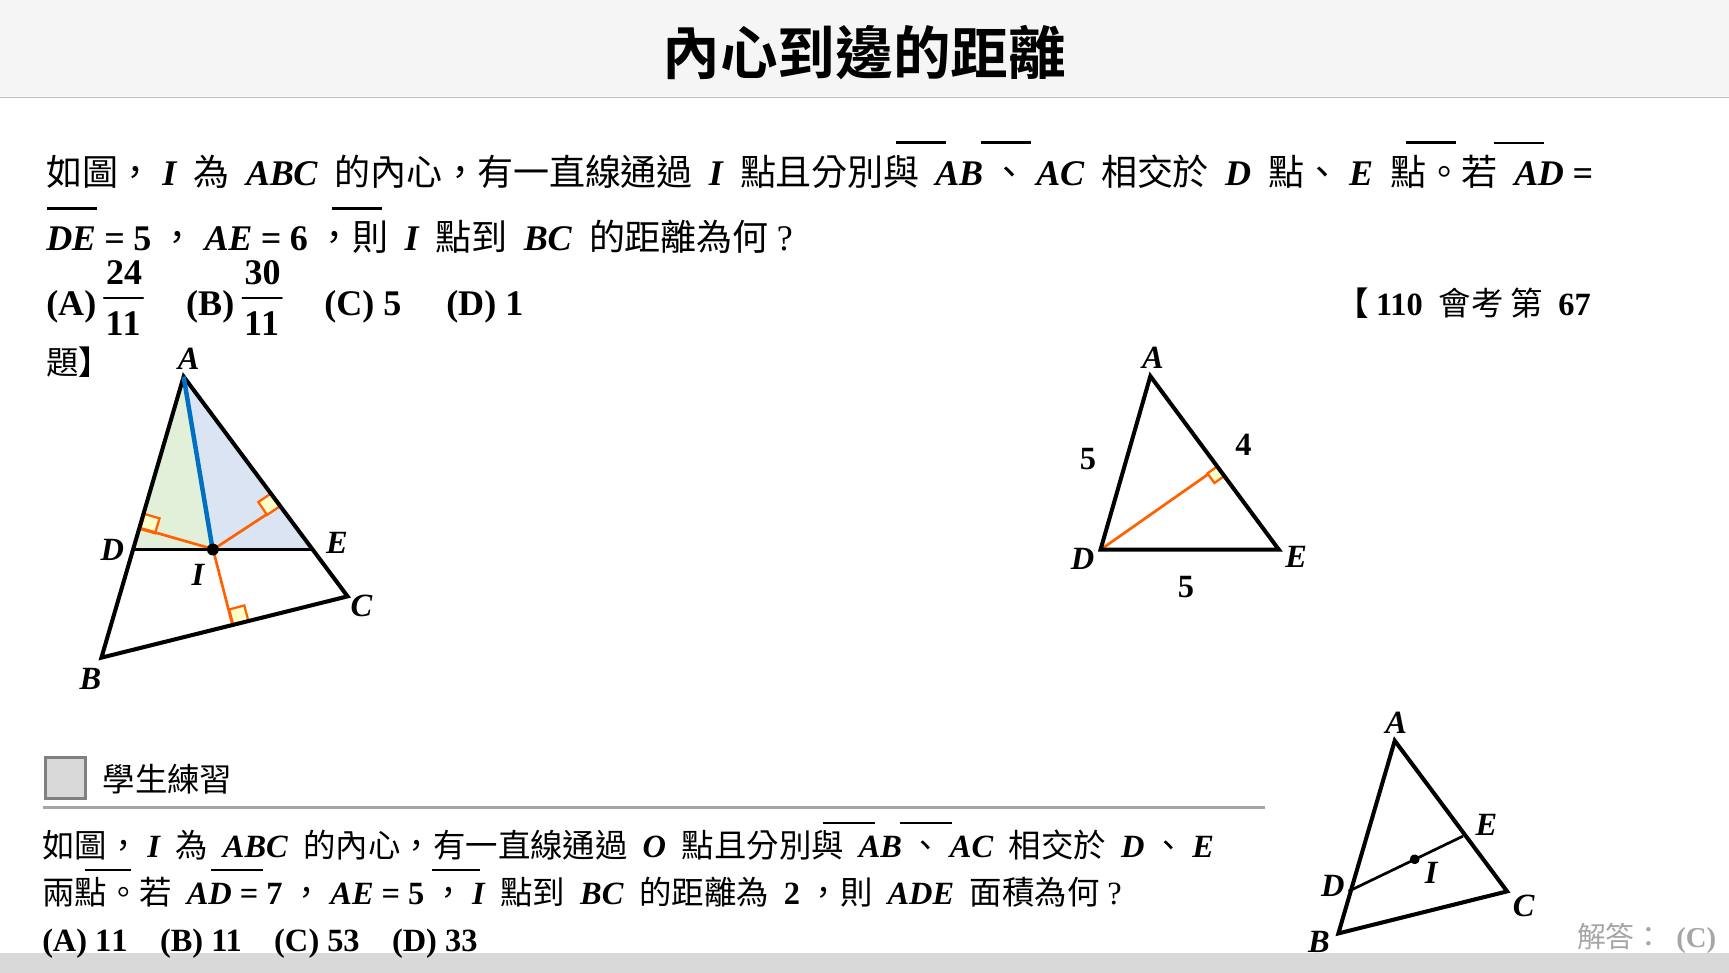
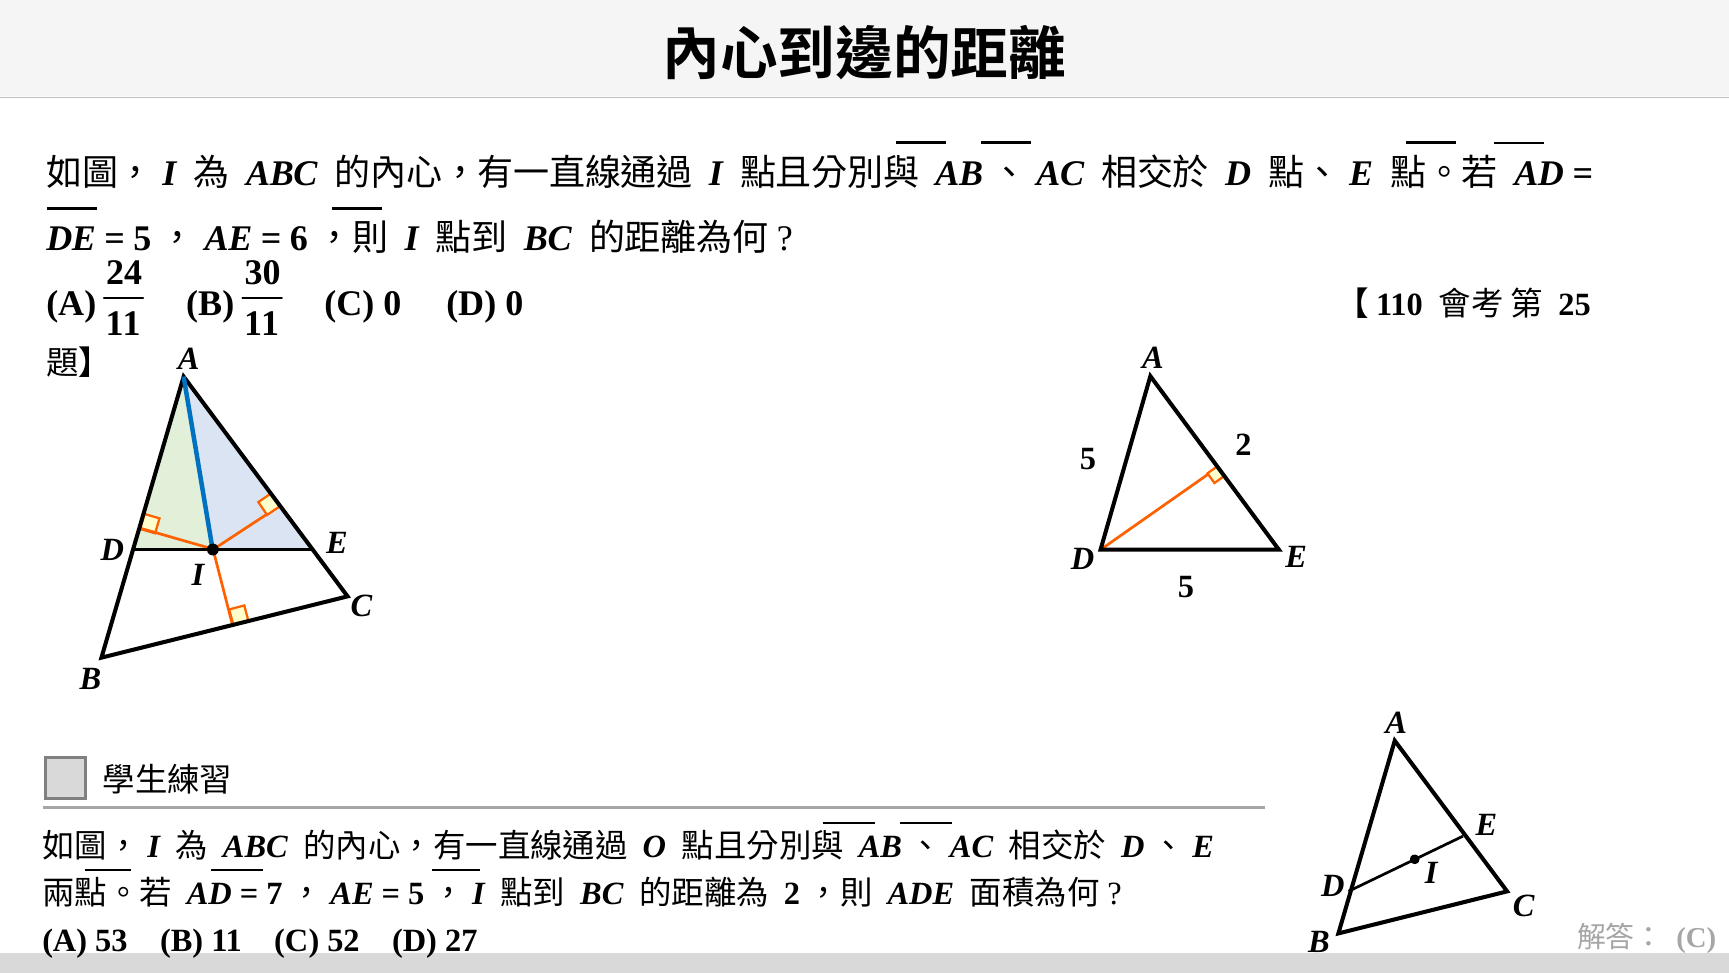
C 5: 5 -> 0
D 1: 1 -> 0
67: 67 -> 25
4: 4 -> 2
A 11: 11 -> 53
53: 53 -> 52
33: 33 -> 27
